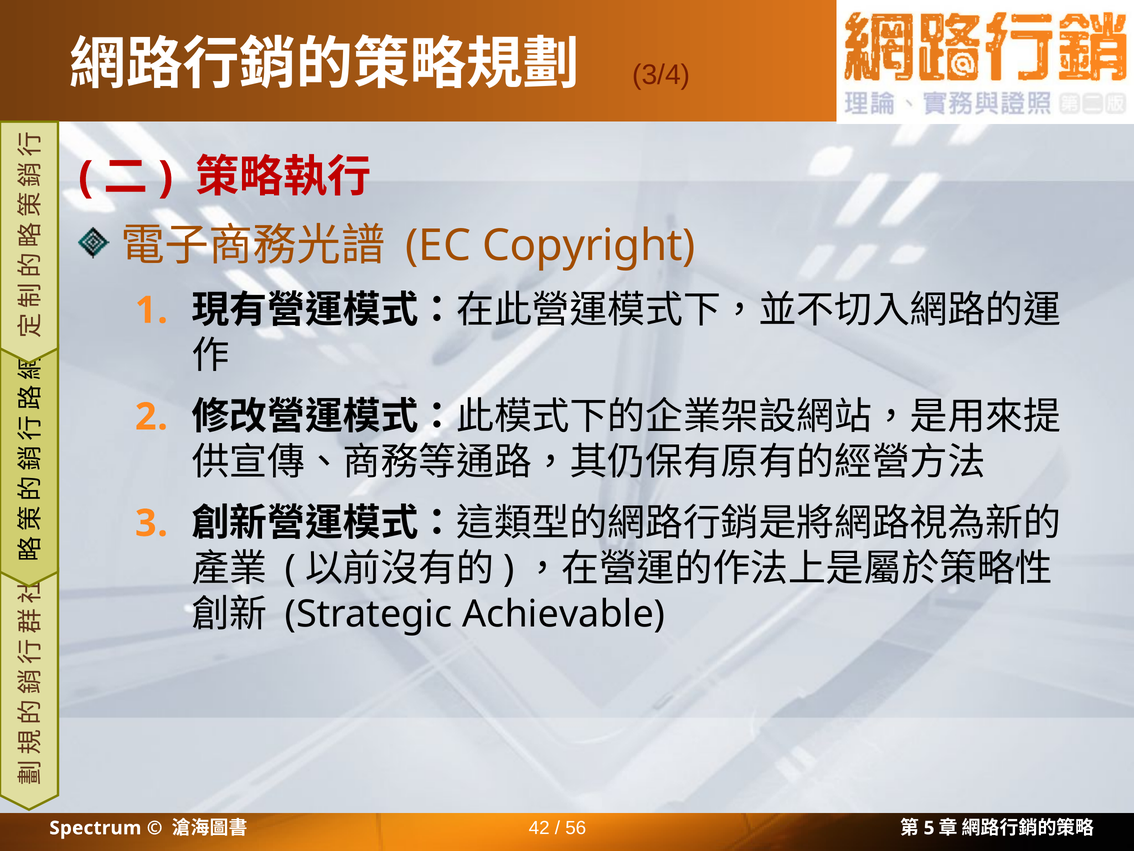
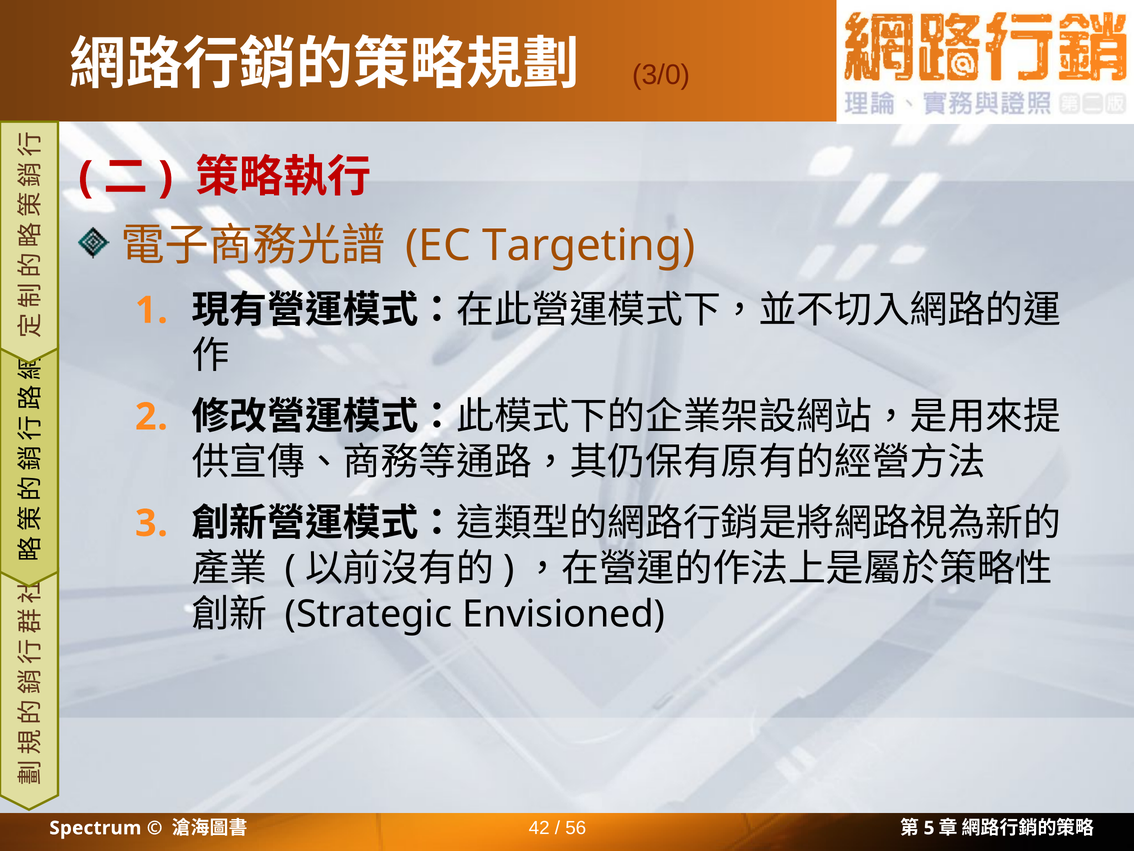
3/4: 3/4 -> 3/0
Copyright: Copyright -> Targeting
Achievable: Achievable -> Envisioned
